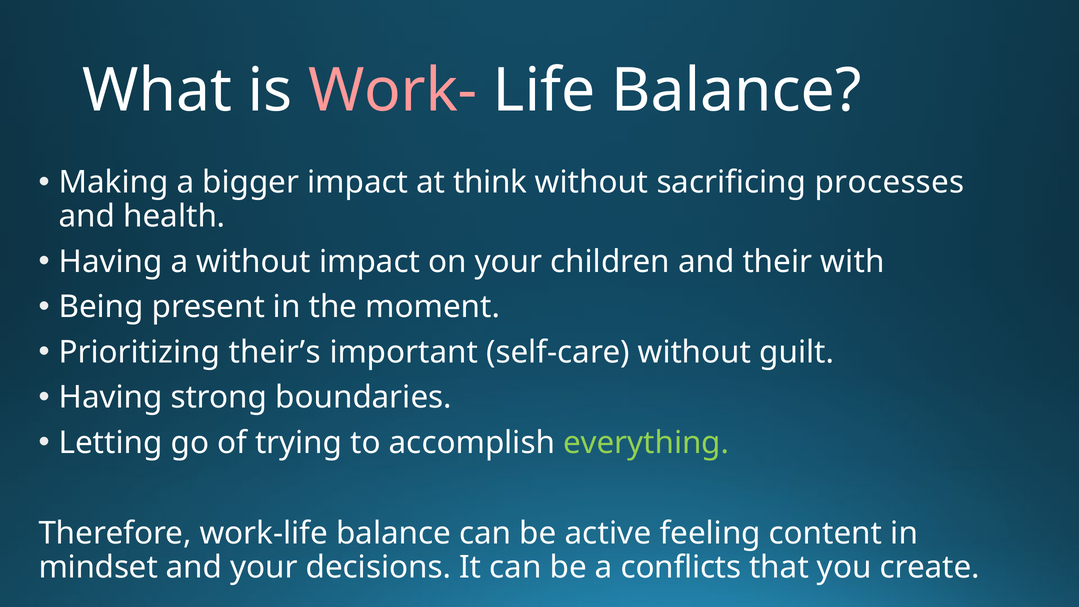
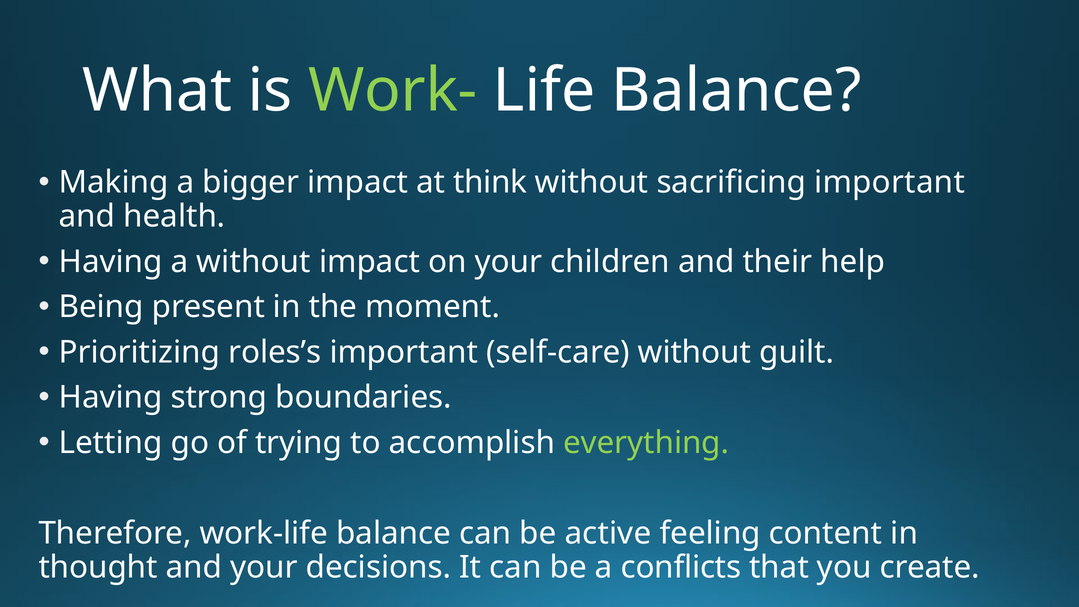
Work- colour: pink -> light green
sacrificing processes: processes -> important
with: with -> help
their’s: their’s -> roles’s
mindset: mindset -> thought
